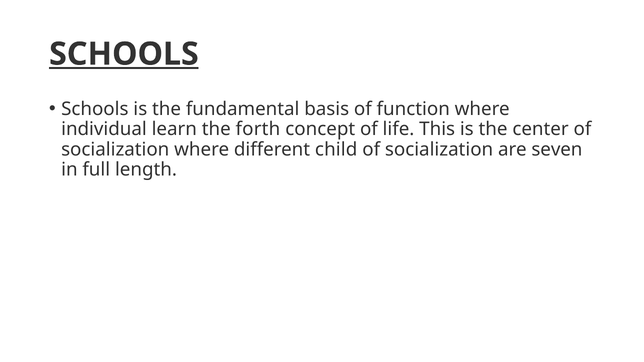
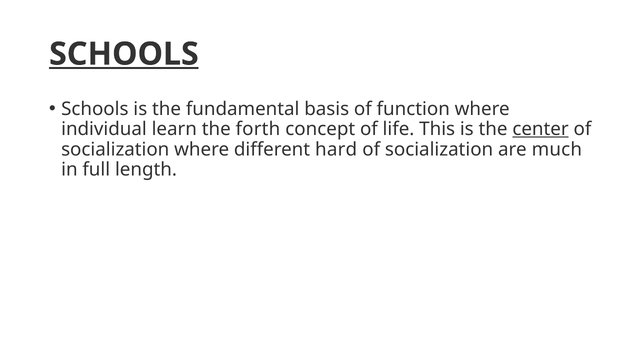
center underline: none -> present
child: child -> hard
seven: seven -> much
